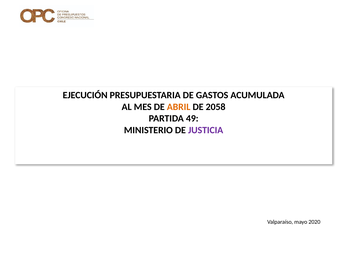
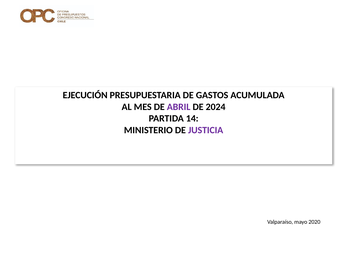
ABRIL colour: orange -> purple
2058: 2058 -> 2024
49: 49 -> 14
